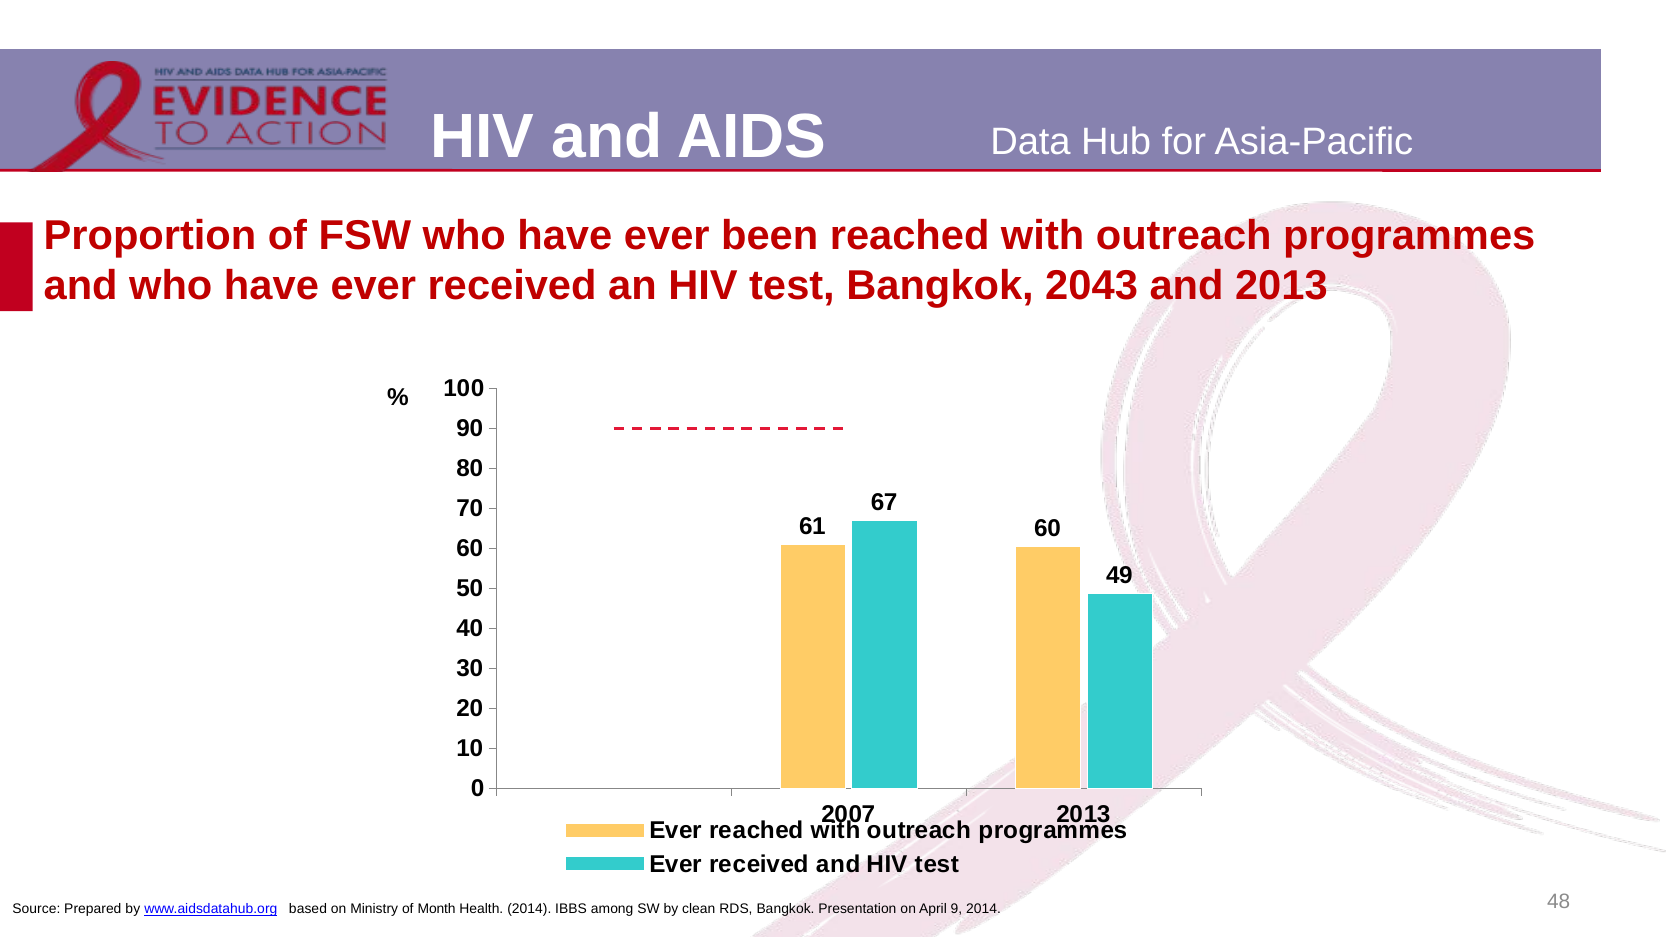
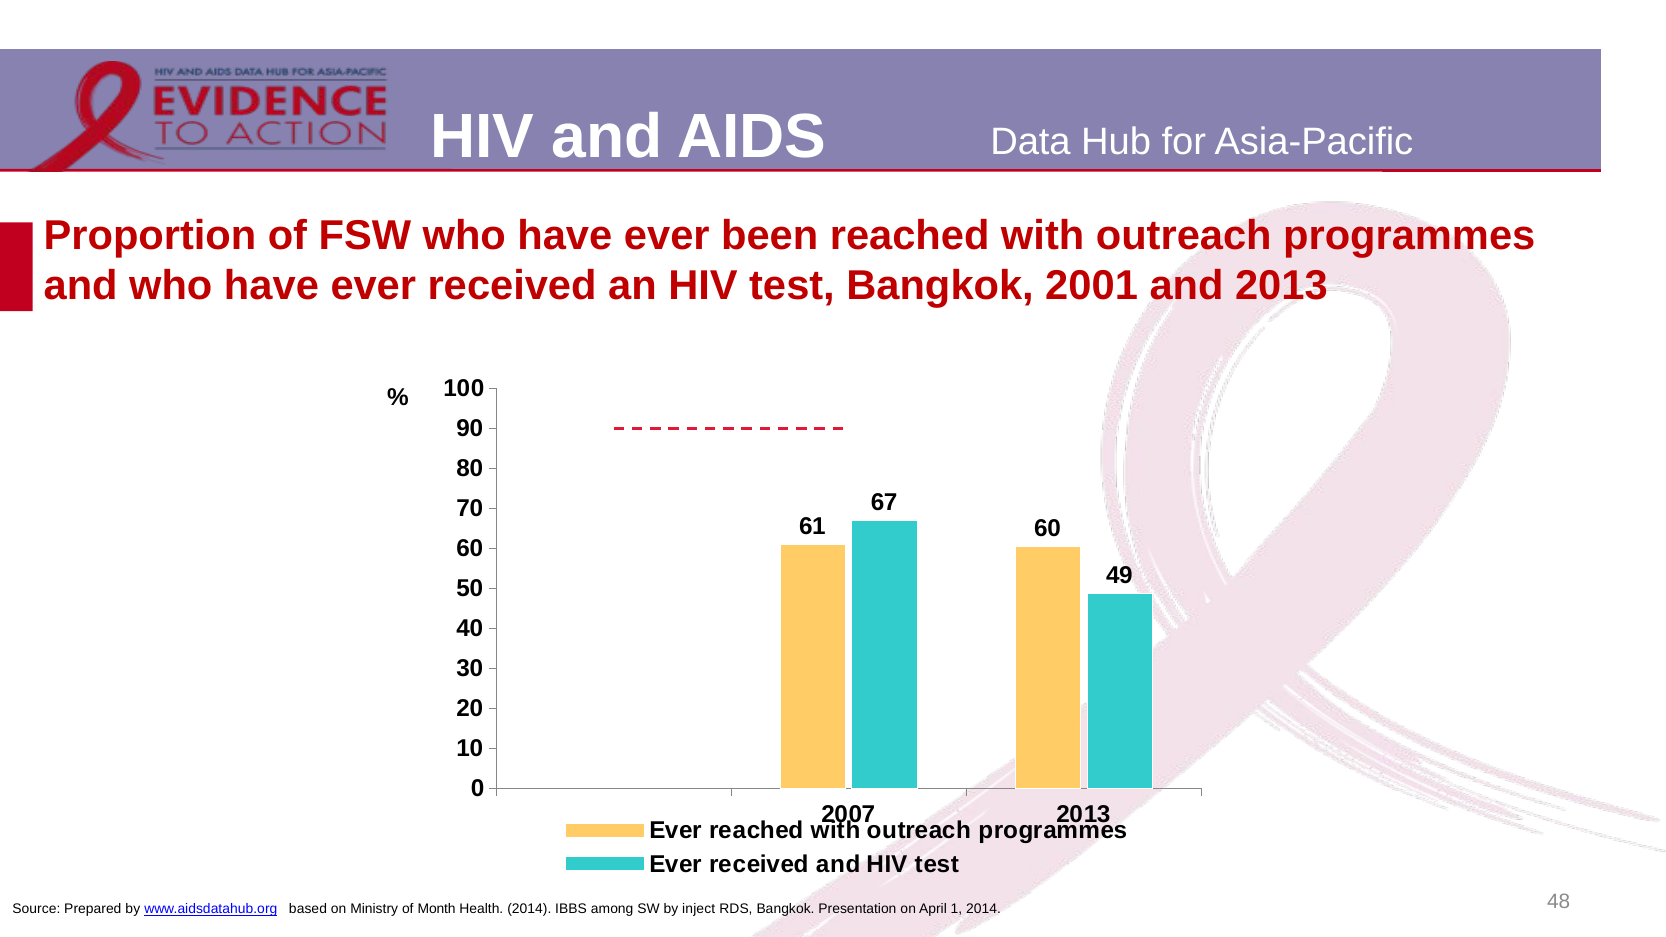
2043: 2043 -> 2001
clean: clean -> inject
9: 9 -> 1
